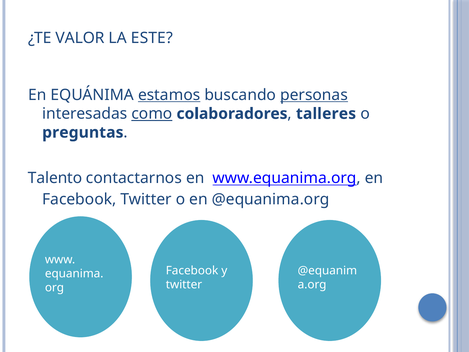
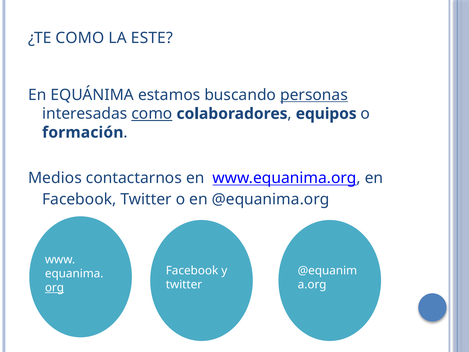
¿TE VALOR: VALOR -> COMO
estamos underline: present -> none
talleres: talleres -> equipos
preguntas: preguntas -> formación
Talento: Talento -> Medios
org underline: none -> present
